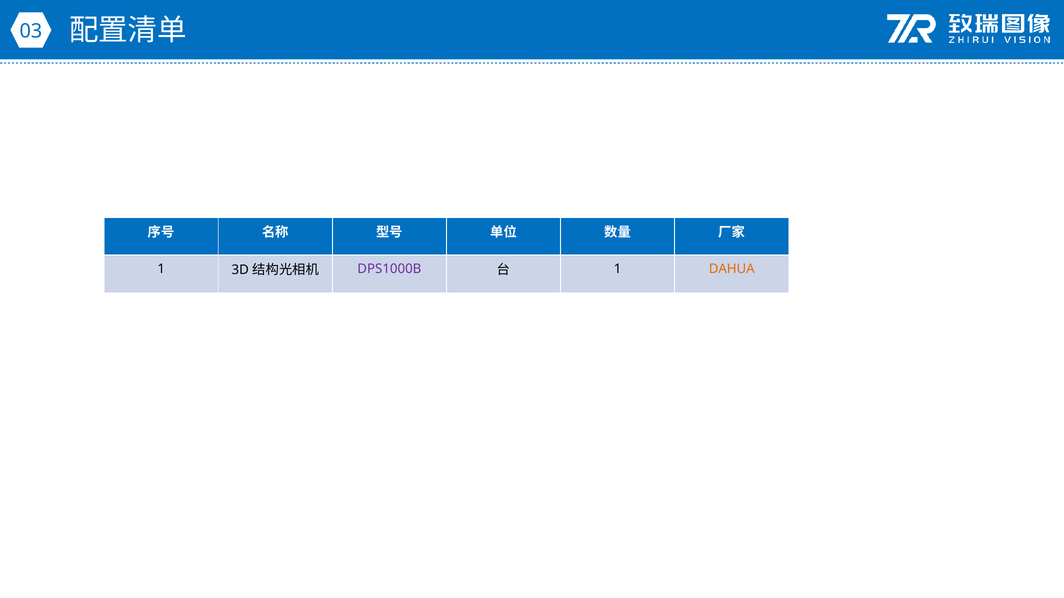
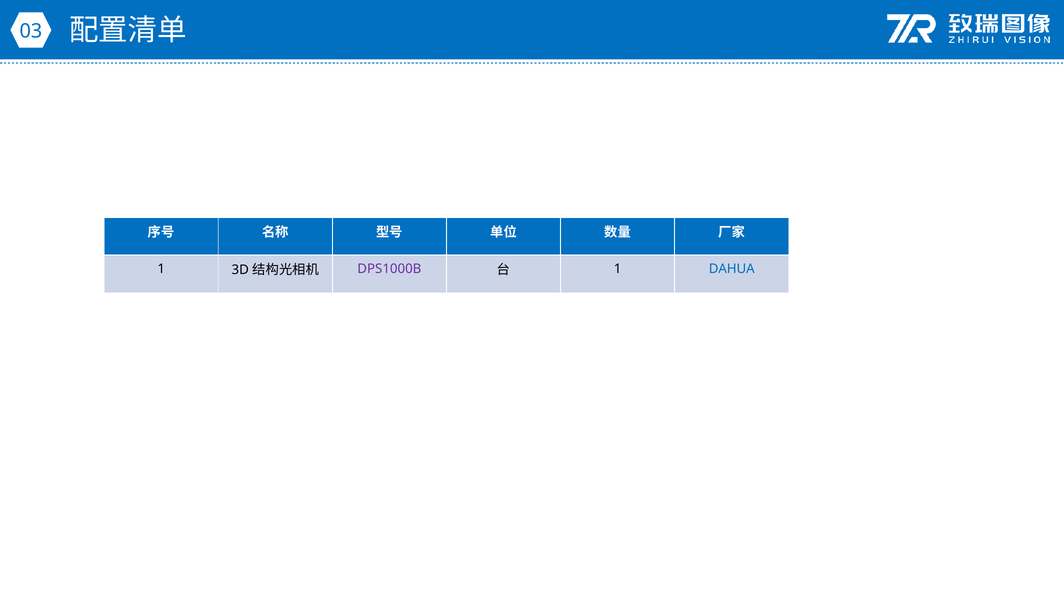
DAHUA colour: orange -> blue
